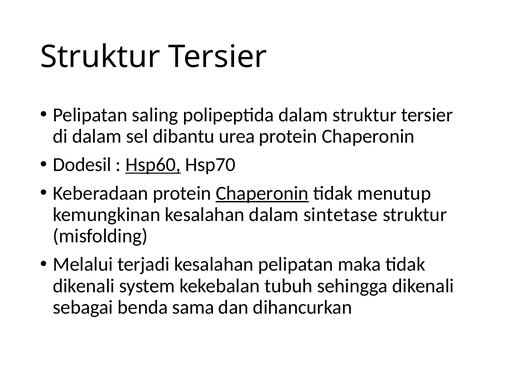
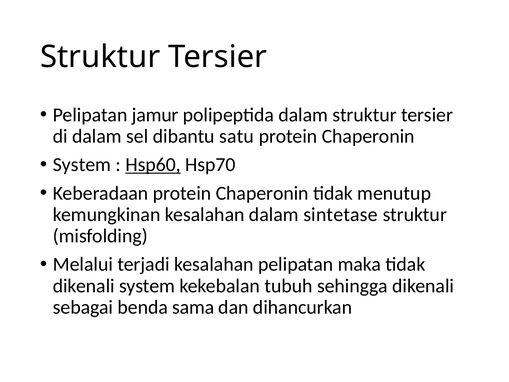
saling: saling -> jamur
urea: urea -> satu
Dodesil at (82, 165): Dodesil -> System
Chaperonin at (262, 193) underline: present -> none
